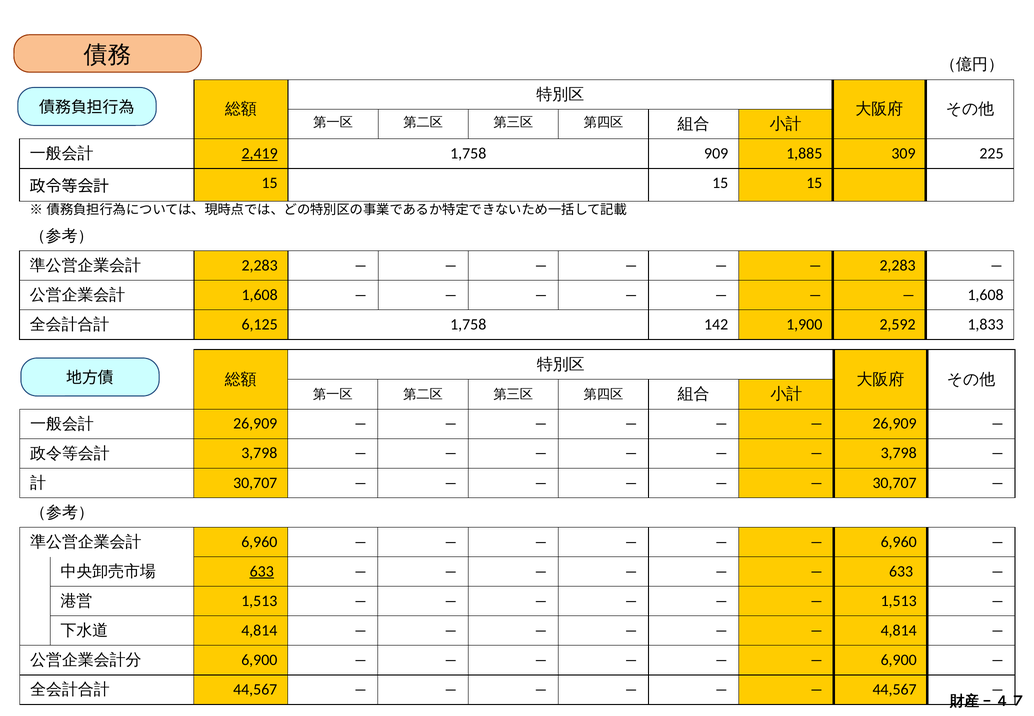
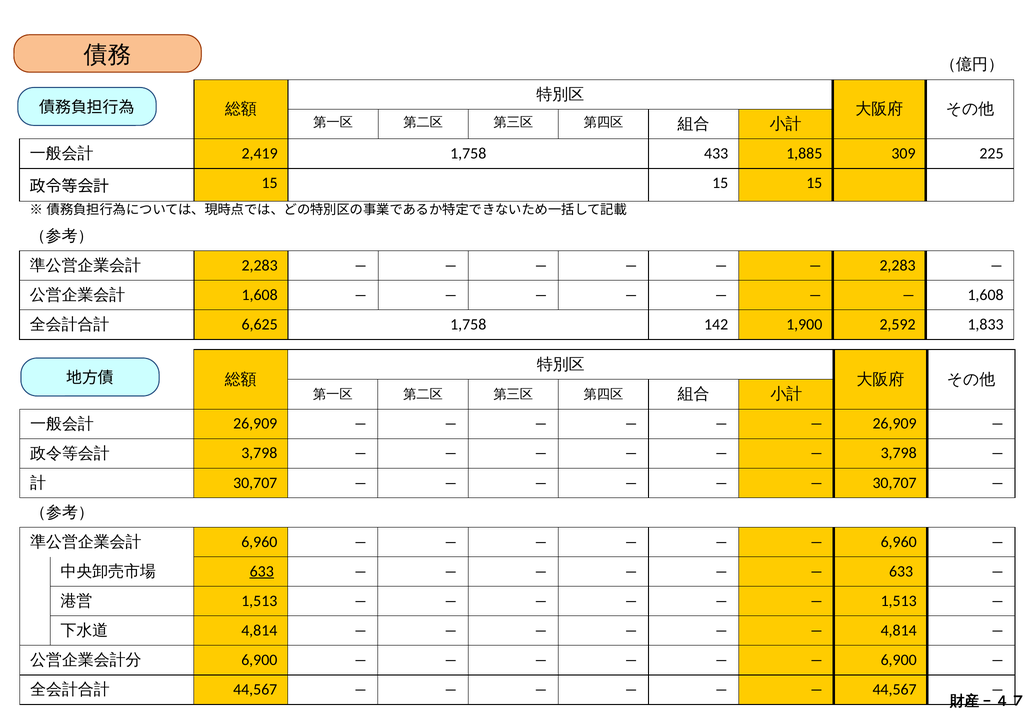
2,419 underline: present -> none
909: 909 -> 433
6,125: 6,125 -> 6,625
